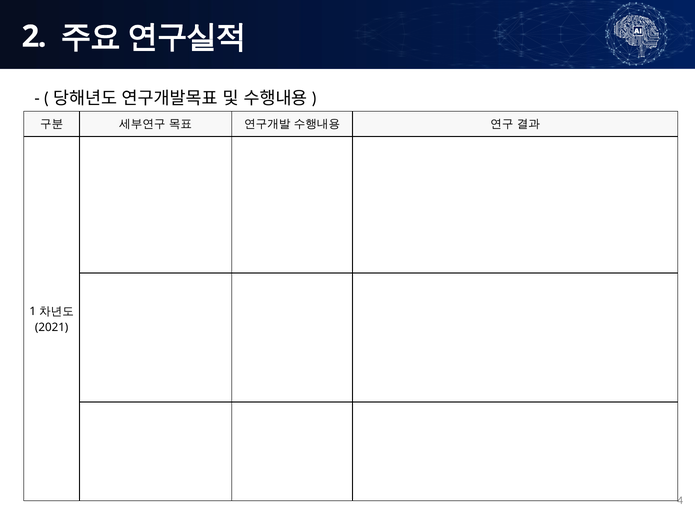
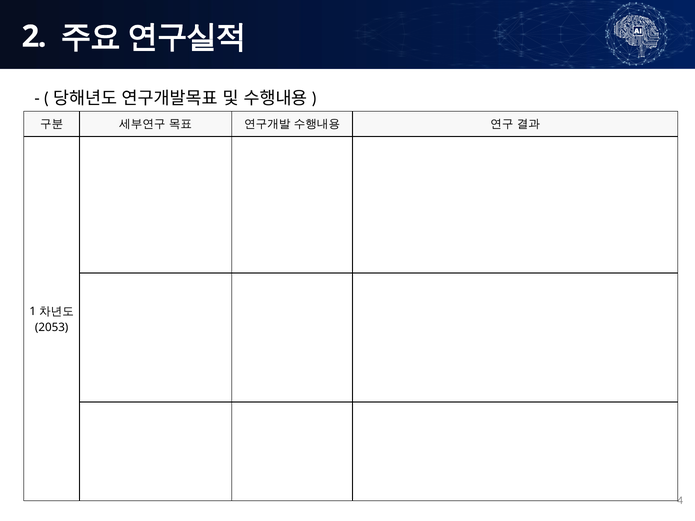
2021: 2021 -> 2053
